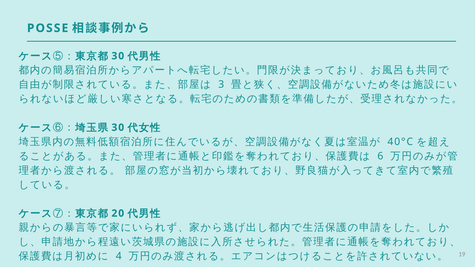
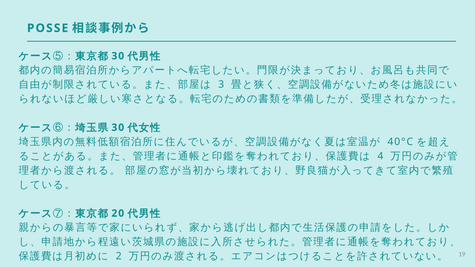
6: 6 -> 4
4: 4 -> 2
